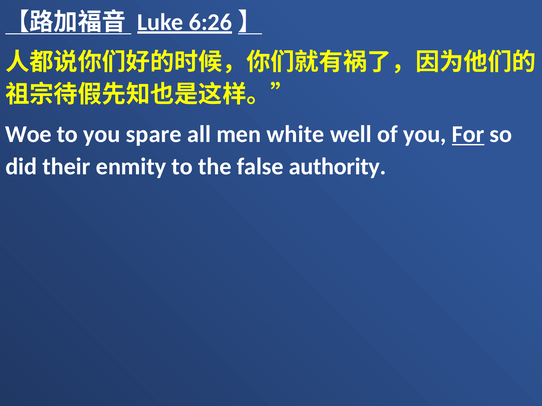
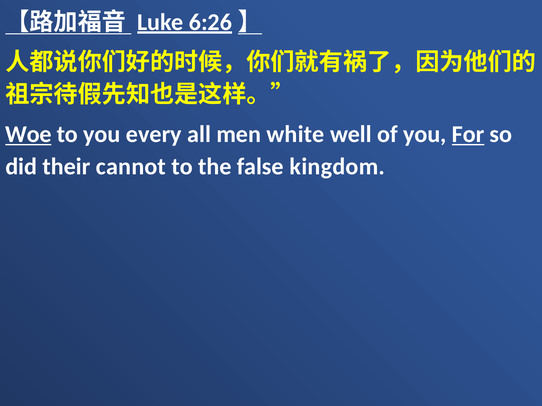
Woe underline: none -> present
spare: spare -> every
enmity: enmity -> cannot
authority: authority -> kingdom
